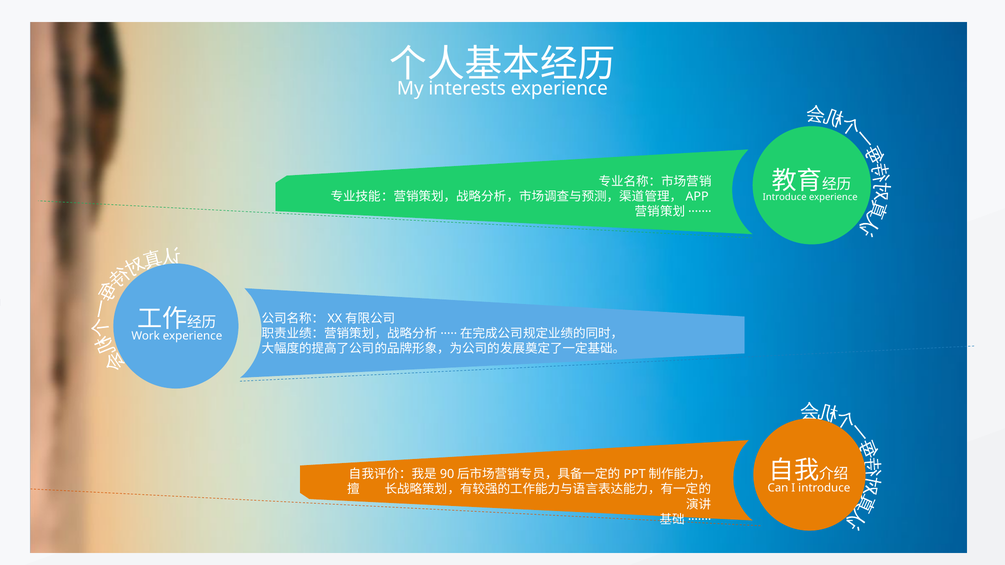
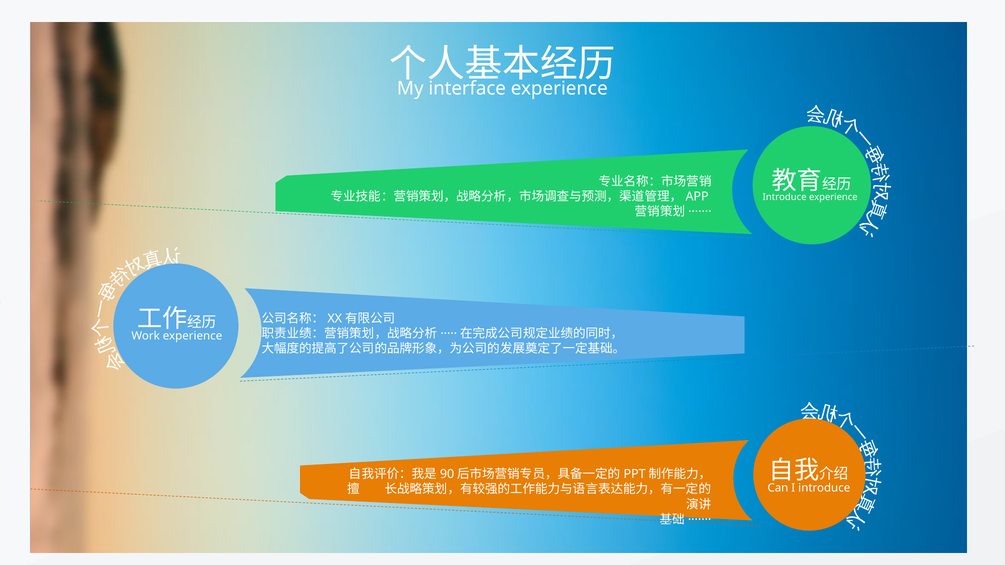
interests: interests -> interface
